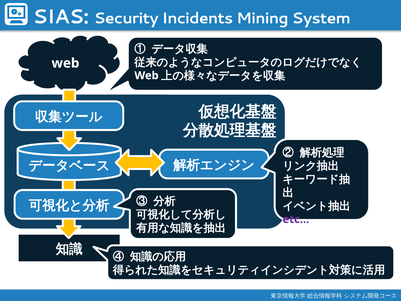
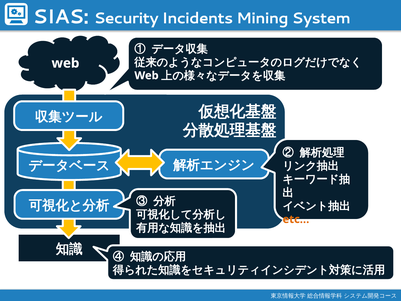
etc… colour: purple -> orange
